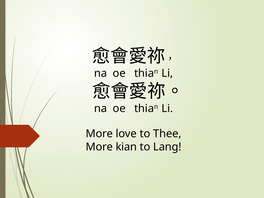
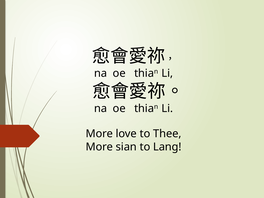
kian: kian -> sian
